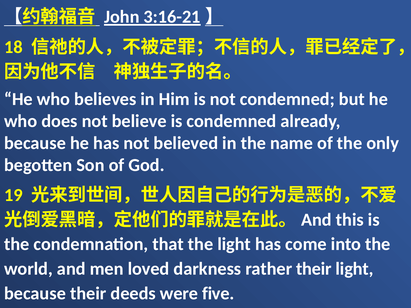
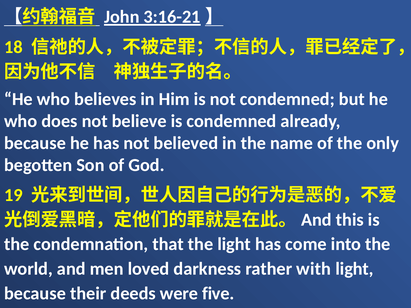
rather their: their -> with
